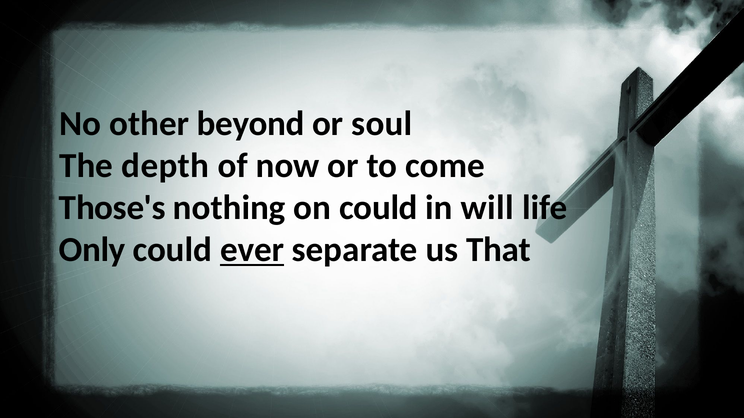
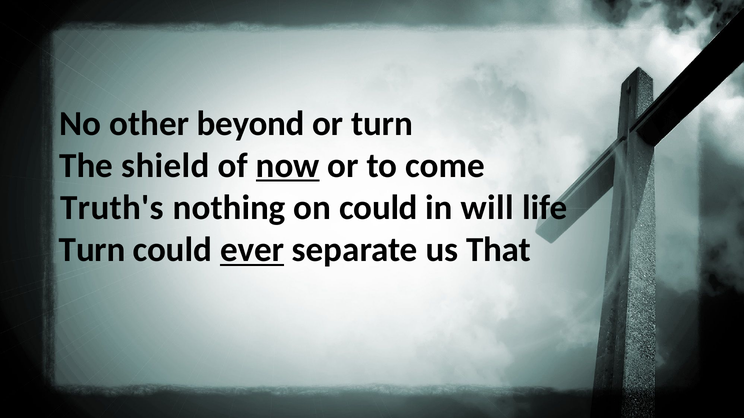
or soul: soul -> turn
depth: depth -> shield
now underline: none -> present
Those's: Those's -> Truth's
Only at (92, 250): Only -> Turn
